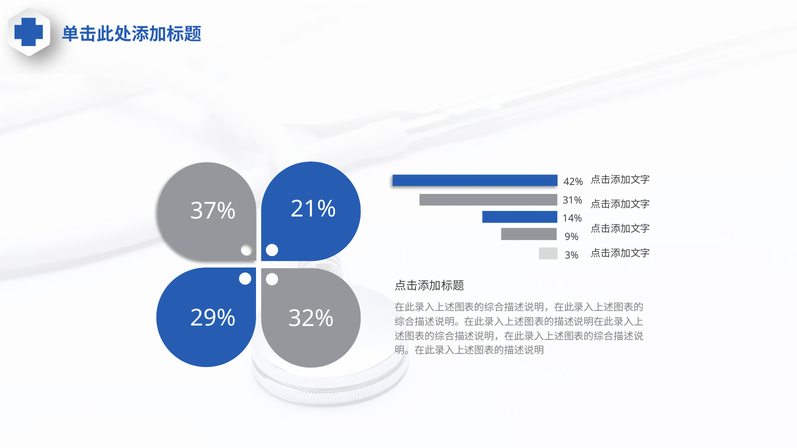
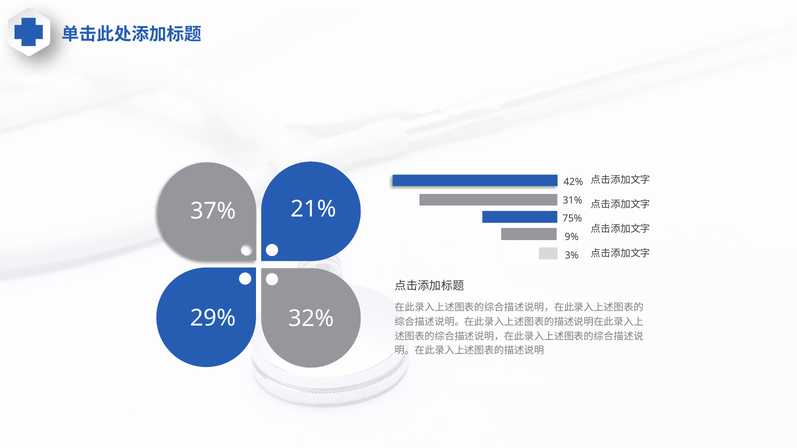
14%: 14% -> 75%
